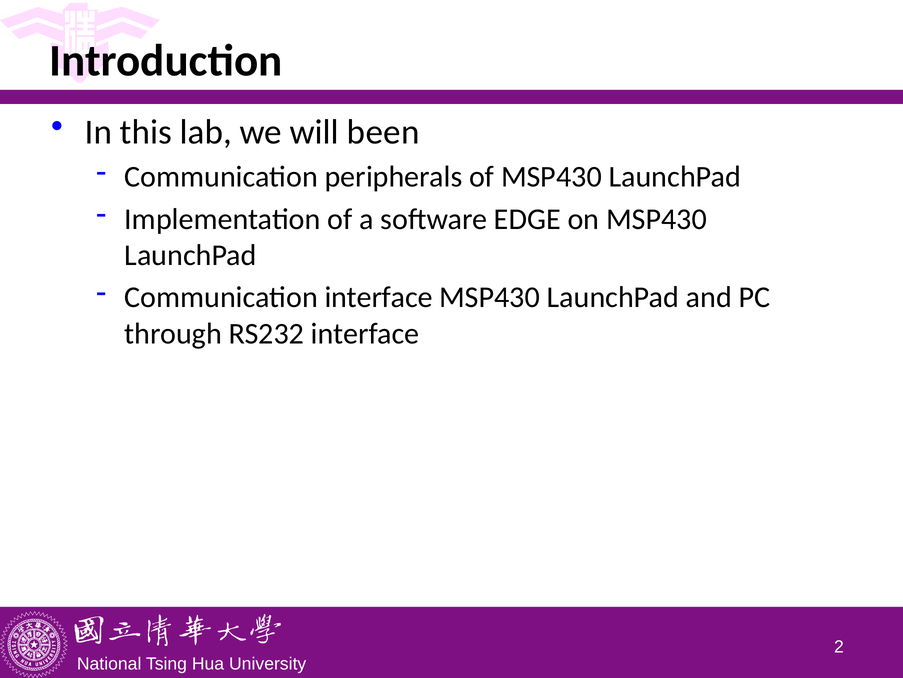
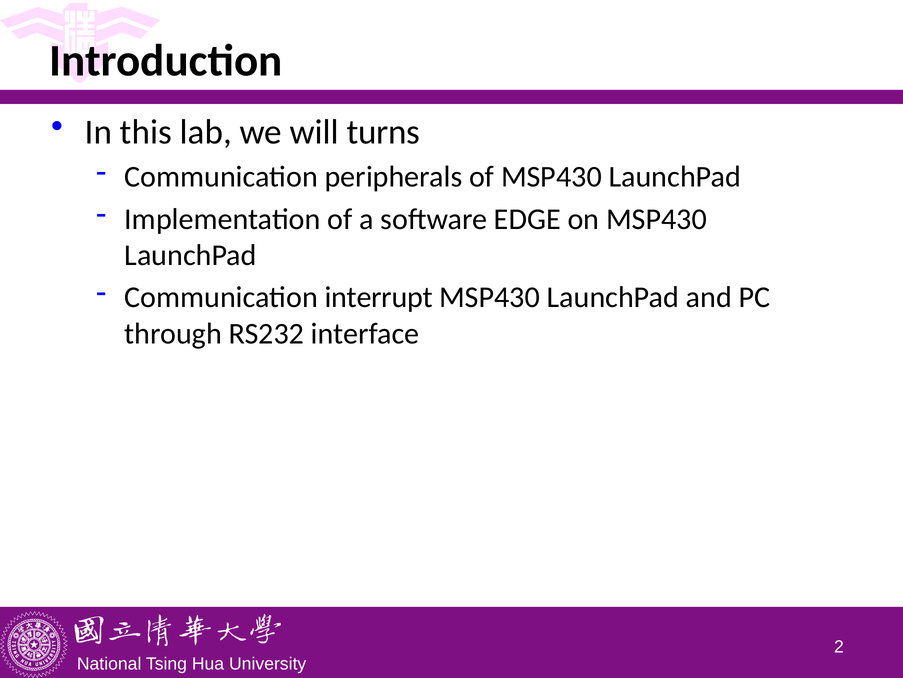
been: been -> turns
Communication interface: interface -> interrupt
